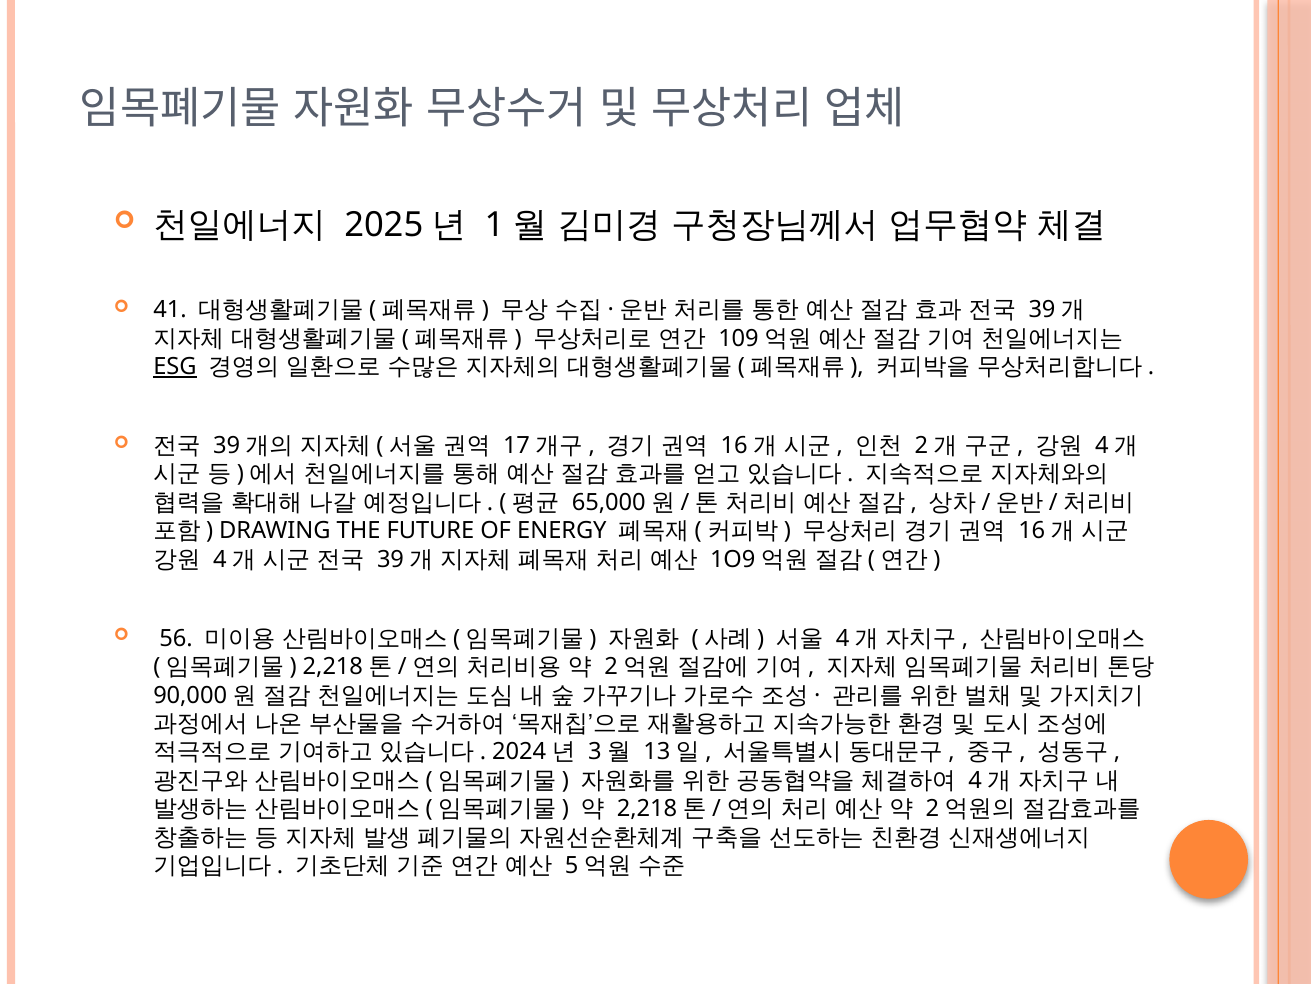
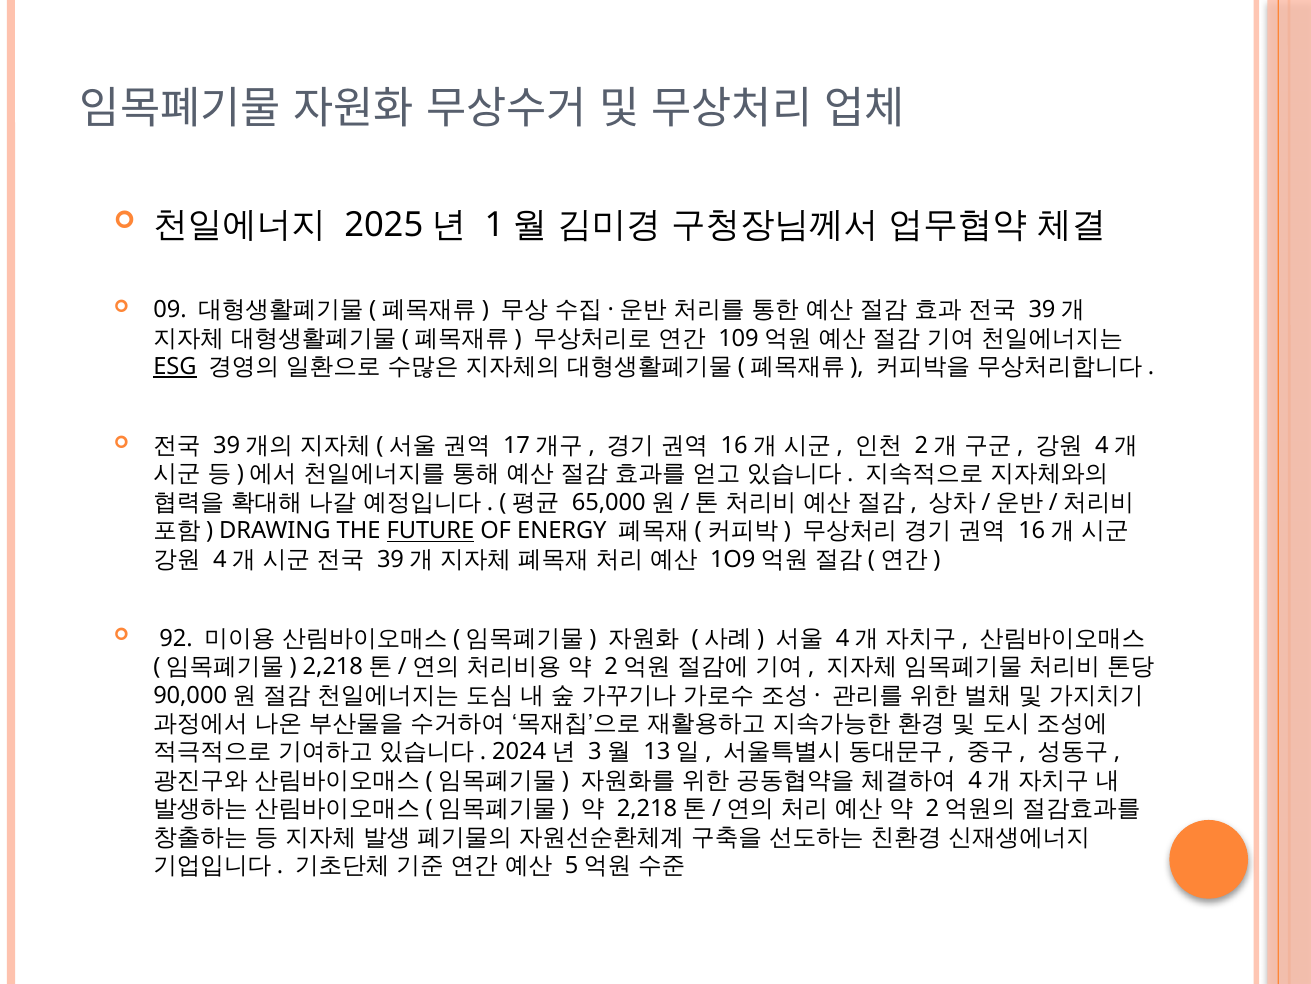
41: 41 -> 09
FUTURE underline: none -> present
56: 56 -> 92
